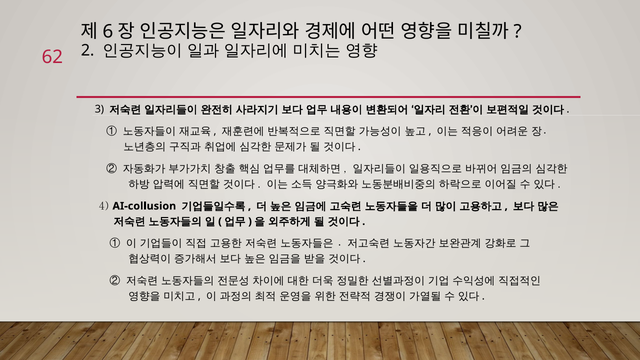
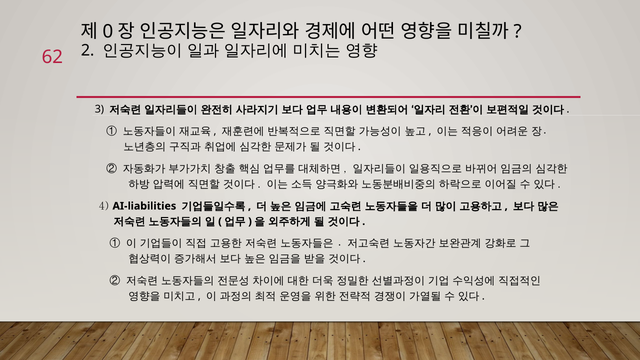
6: 6 -> 0
AI-collusion: AI-collusion -> AI-liabilities
